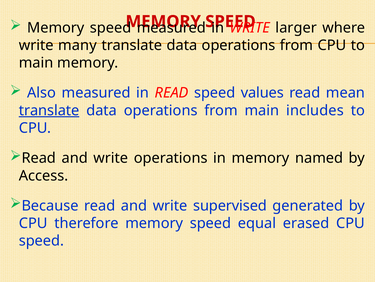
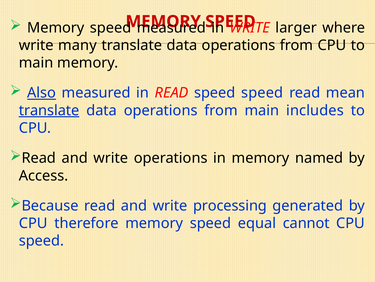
Also underline: none -> present
speed values: values -> speed
supervised: supervised -> processing
erased: erased -> cannot
